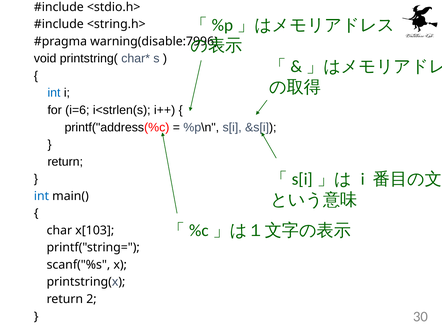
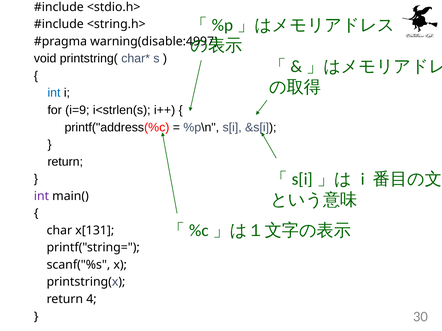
warning(disable:7996: warning(disable:7996 -> warning(disable:4997
i=6: i=6 -> i=9
int at (41, 196) colour: blue -> purple
x[103: x[103 -> x[131
2: 2 -> 4
